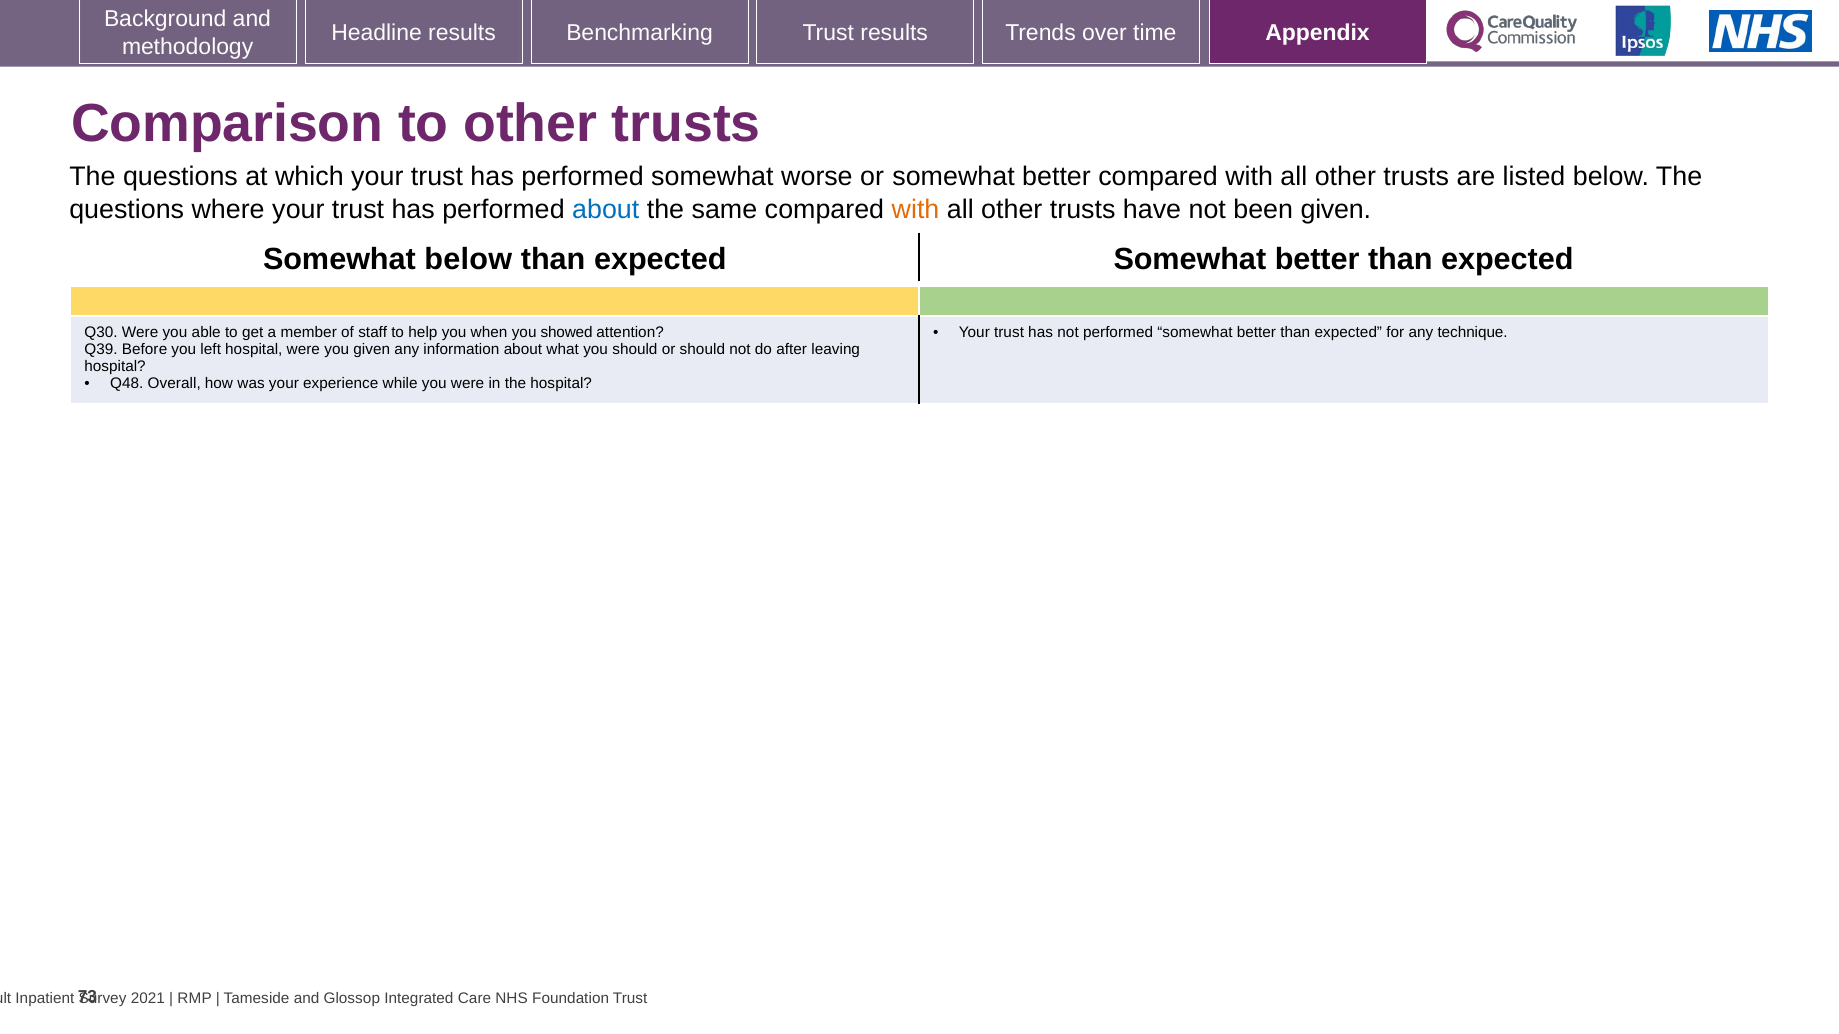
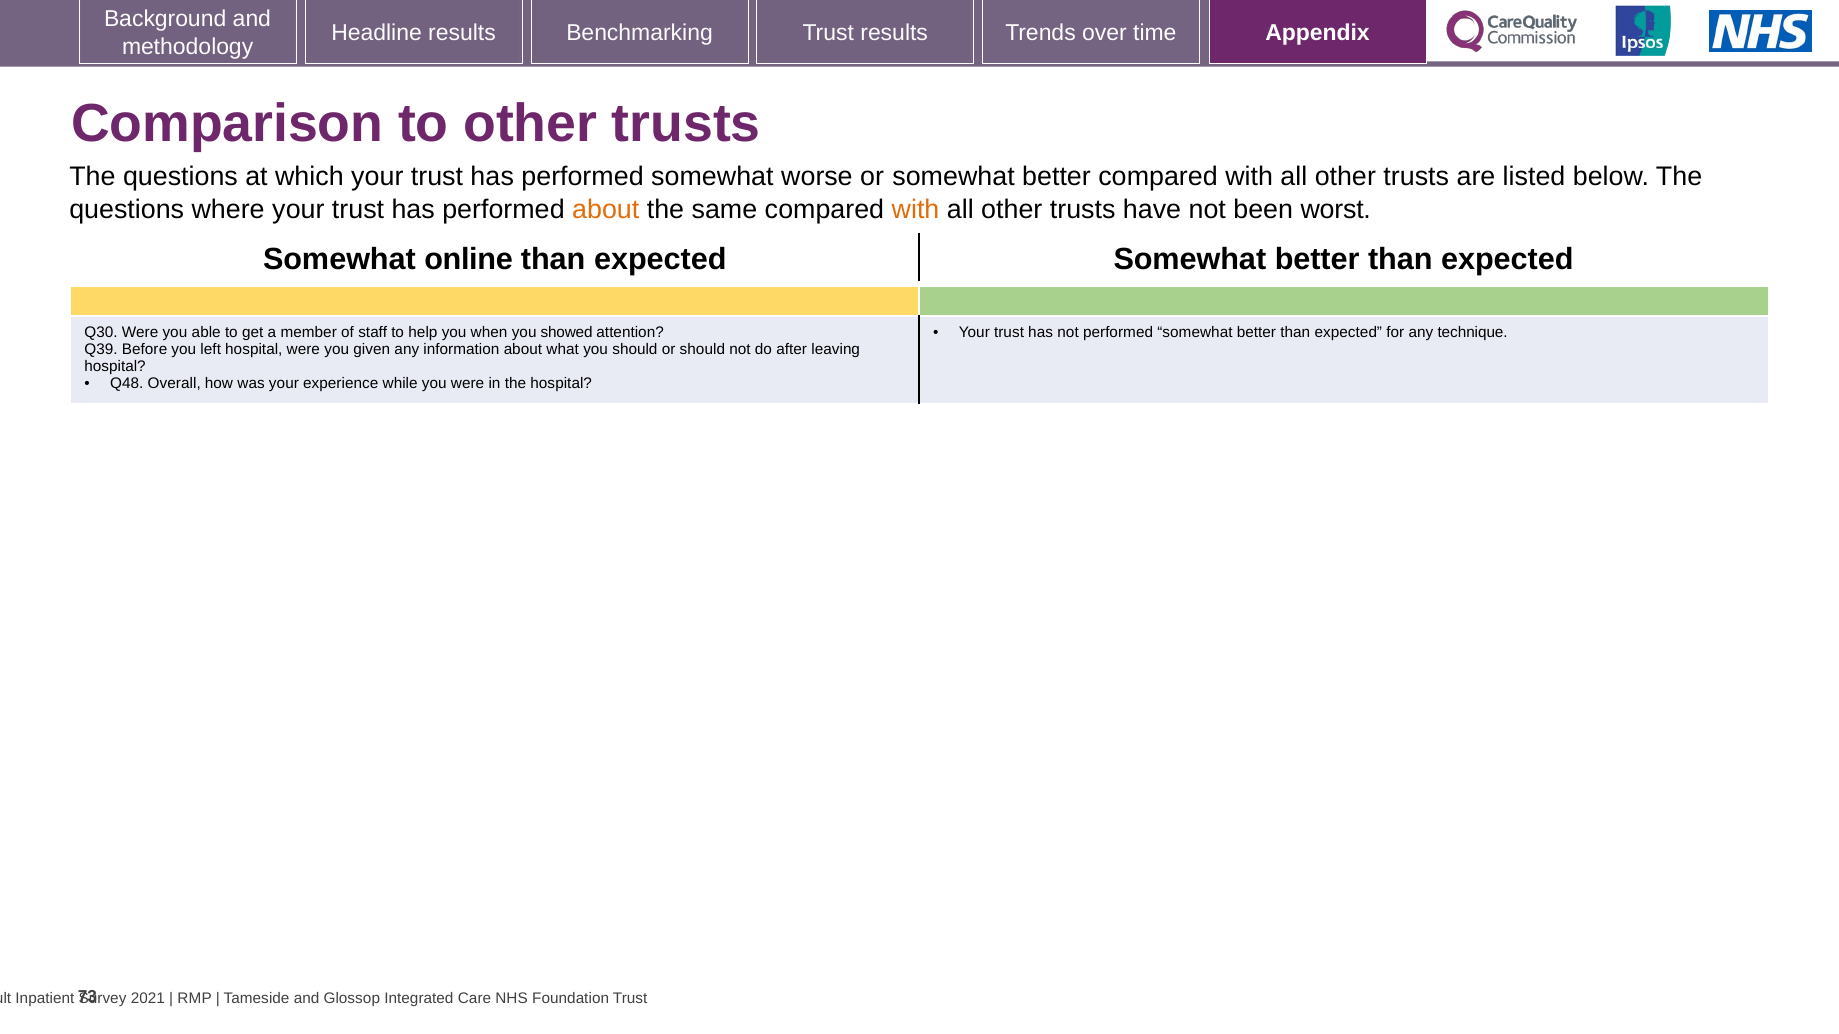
about at (606, 209) colour: blue -> orange
been given: given -> worst
Somewhat below: below -> online
